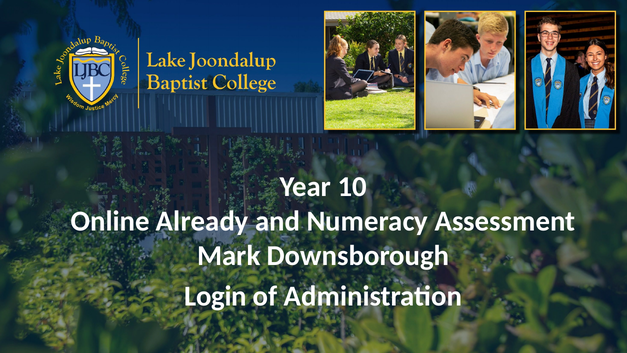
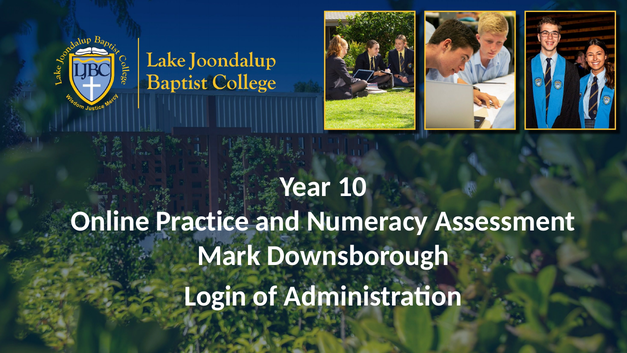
Already: Already -> Practice
